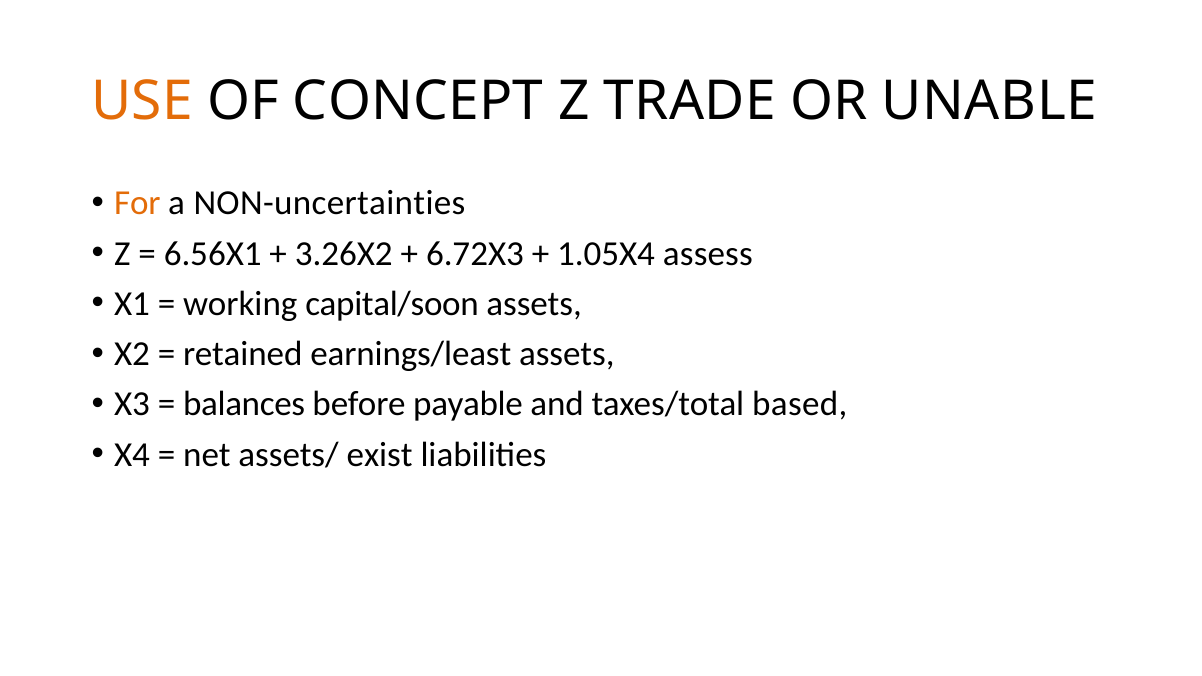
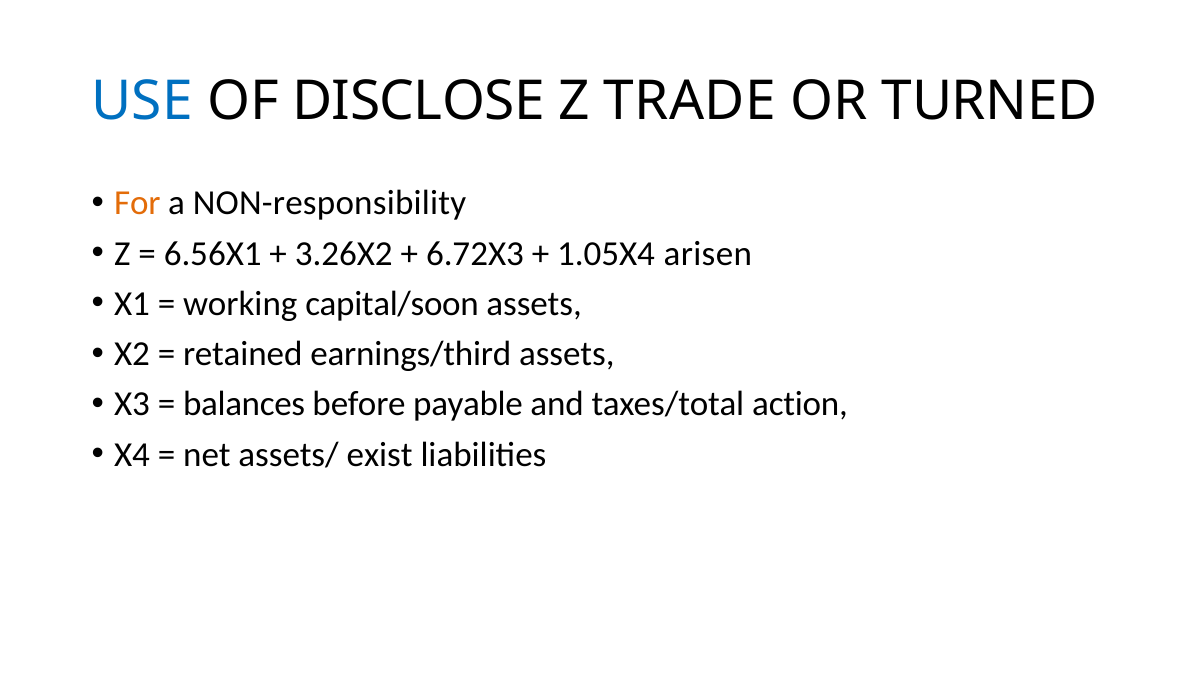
USE colour: orange -> blue
CONCEPT: CONCEPT -> DISCLOSE
UNABLE: UNABLE -> TURNED
NON-uncertainties: NON-uncertainties -> NON-responsibility
assess: assess -> arisen
earnings/least: earnings/least -> earnings/third
based: based -> action
